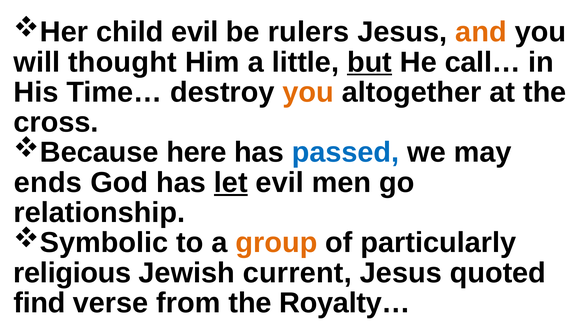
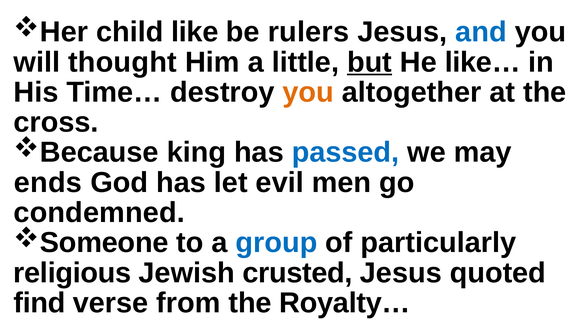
child evil: evil -> like
and colour: orange -> blue
call…: call… -> like…
here: here -> king
let underline: present -> none
relationship: relationship -> condemned
Symbolic: Symbolic -> Someone
group colour: orange -> blue
current: current -> crusted
